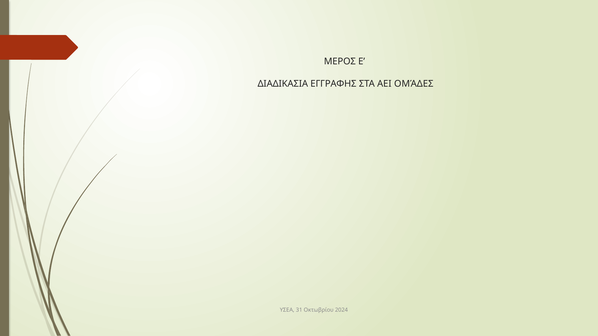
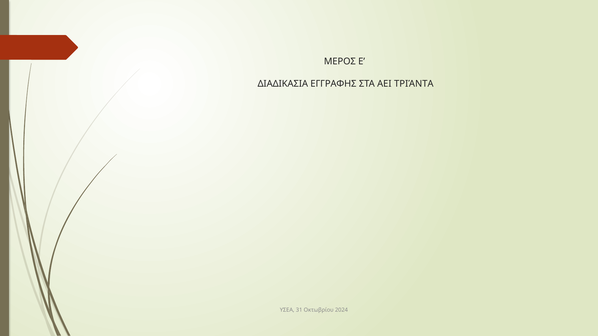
ΟΜΆΔΕΣ: ΟΜΆΔΕΣ -> ΤΡΙΆΝΤΑ
